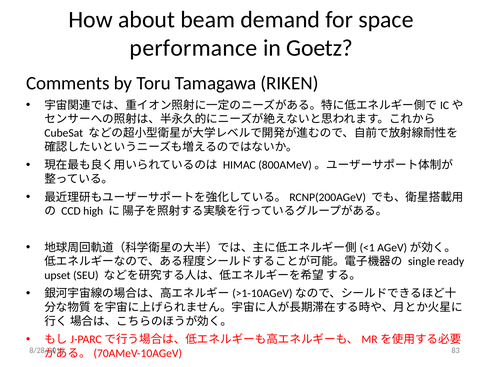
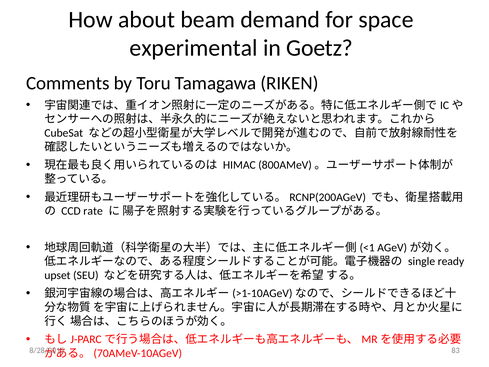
performance: performance -> experimental
high: high -> rate
